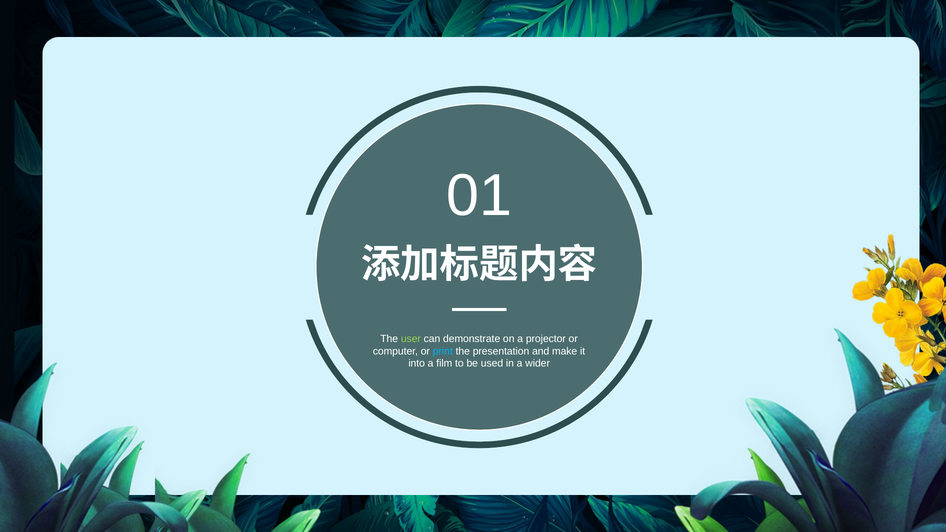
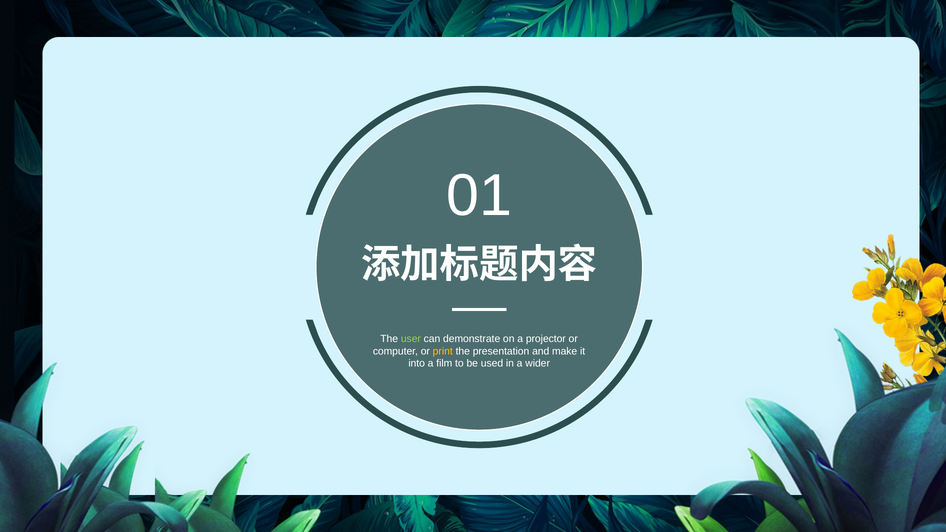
print colour: light blue -> yellow
